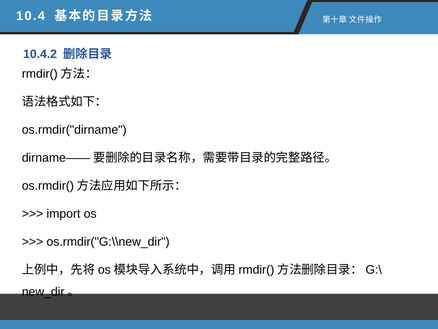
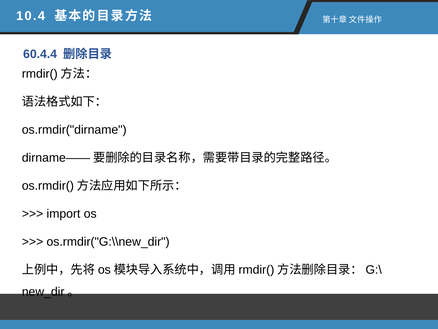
10.4.2: 10.4.2 -> 60.4.4
